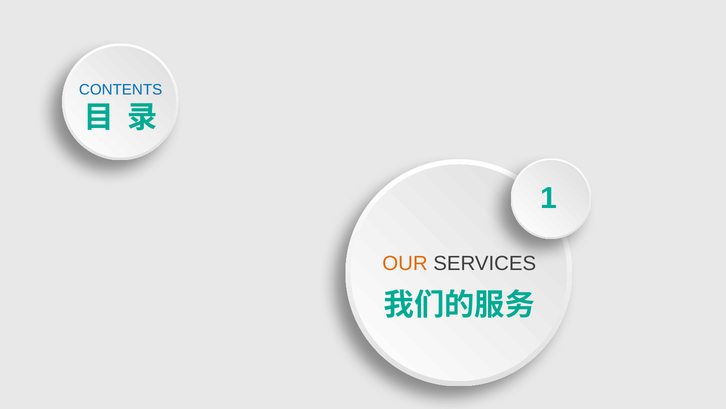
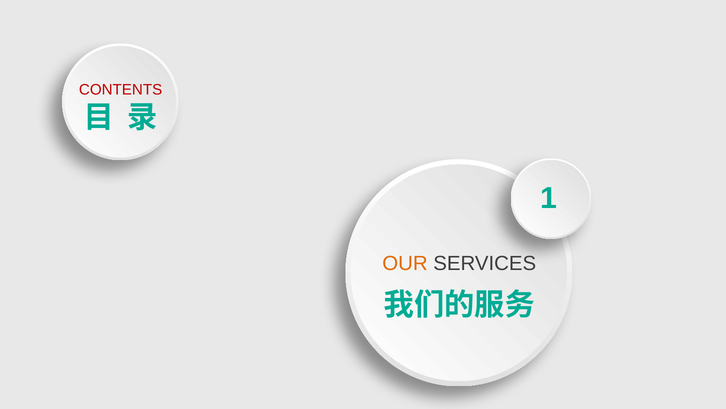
CONTENTS colour: blue -> red
